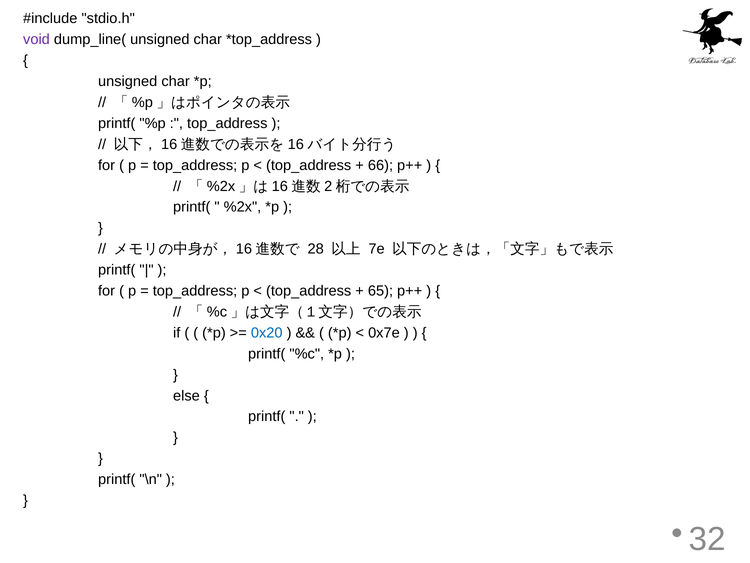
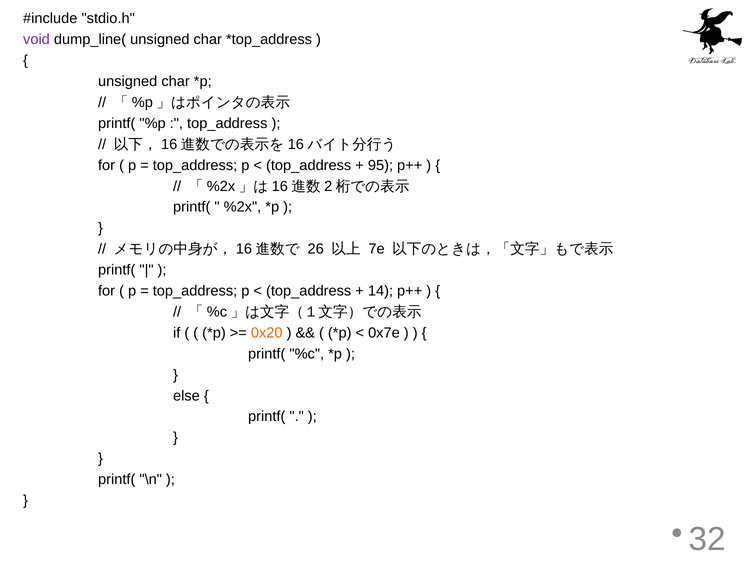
66: 66 -> 95
28: 28 -> 26
65: 65 -> 14
0x20 colour: blue -> orange
